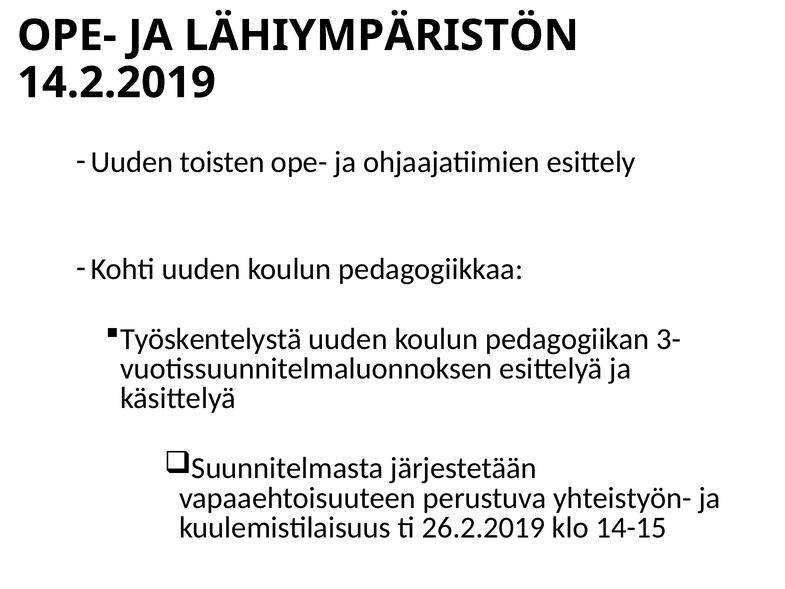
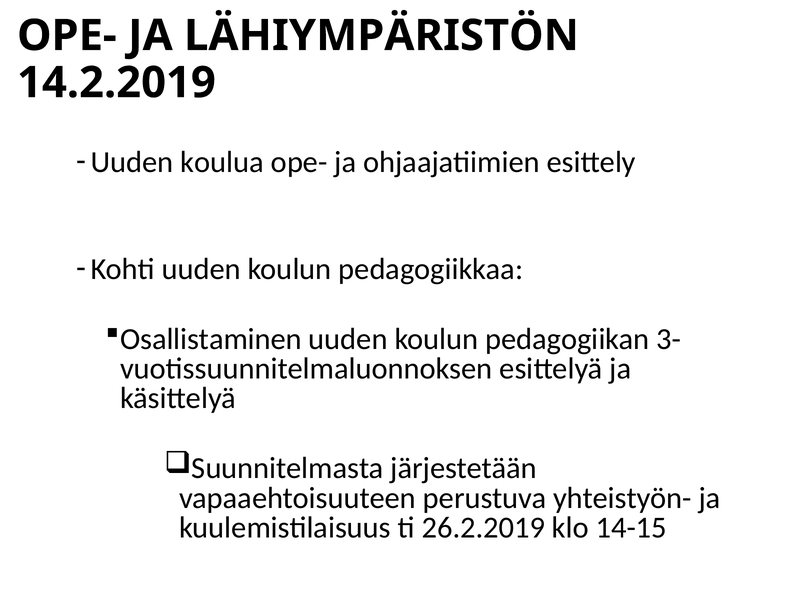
toisten: toisten -> koulua
Työskentelystä: Työskentelystä -> Osallistaminen
